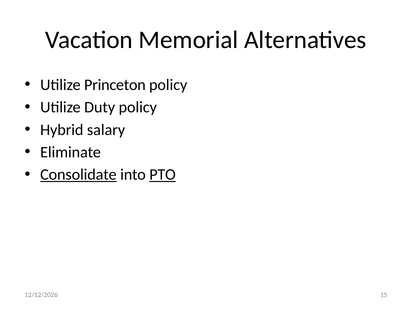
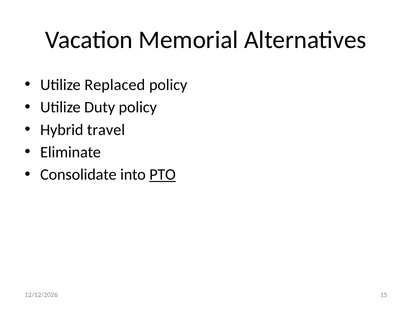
Princeton: Princeton -> Replaced
salary: salary -> travel
Consolidate underline: present -> none
